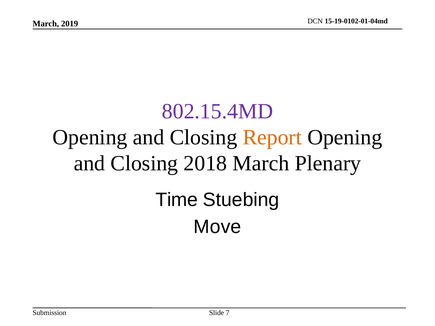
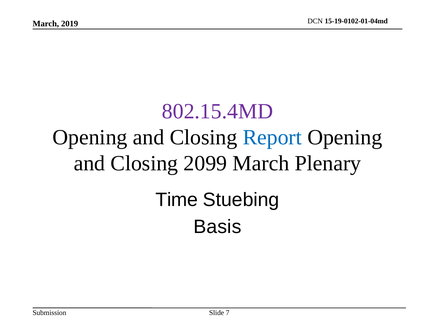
Report colour: orange -> blue
2018: 2018 -> 2099
Move: Move -> Basis
